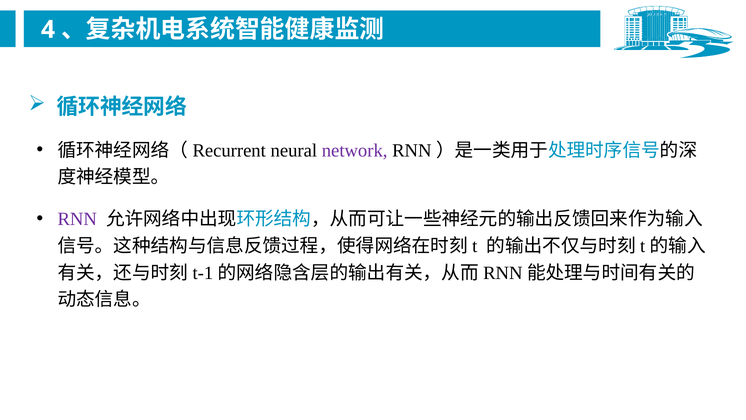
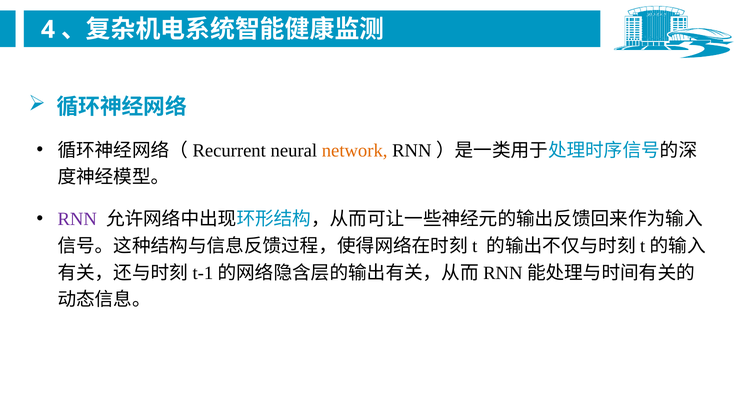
network colour: purple -> orange
